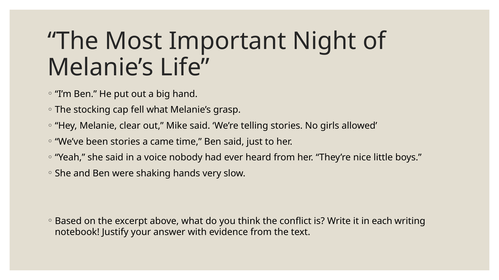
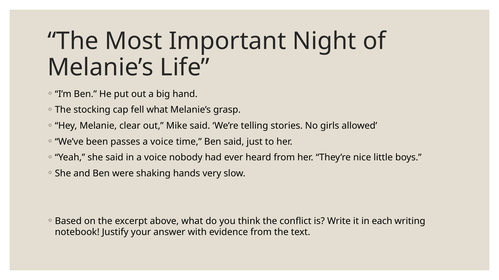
been stories: stories -> passes
came at (162, 142): came -> voice
